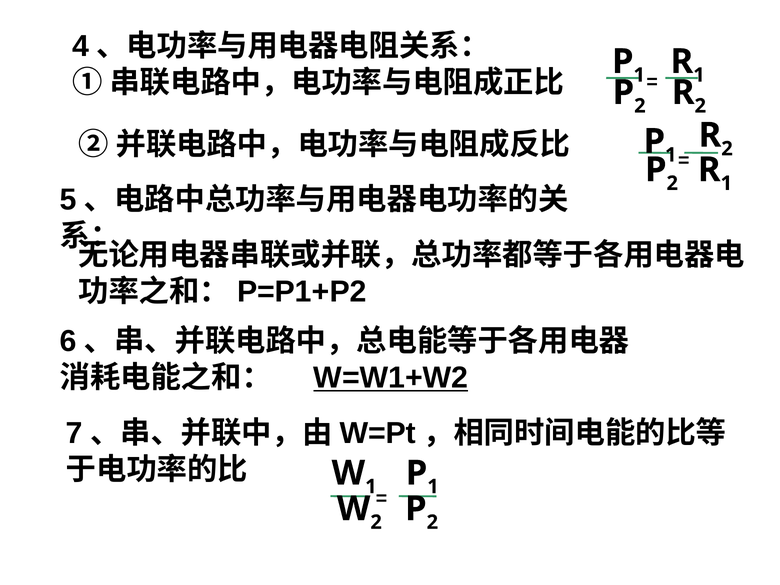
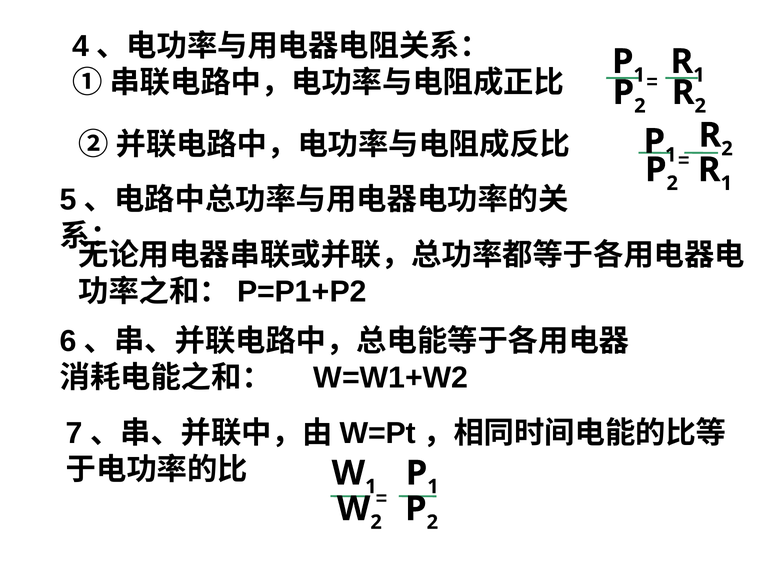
W=W1+W2 underline: present -> none
